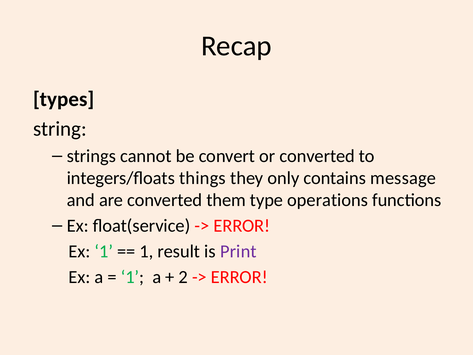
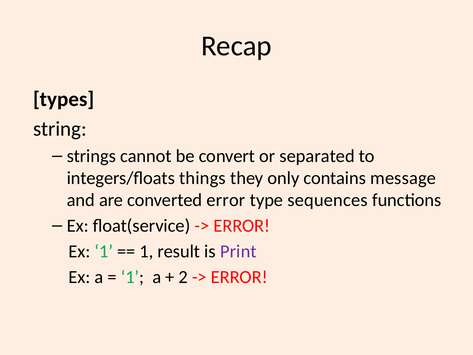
or converted: converted -> separated
converted them: them -> error
operations: operations -> sequences
